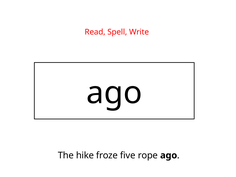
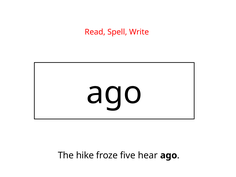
rope: rope -> hear
